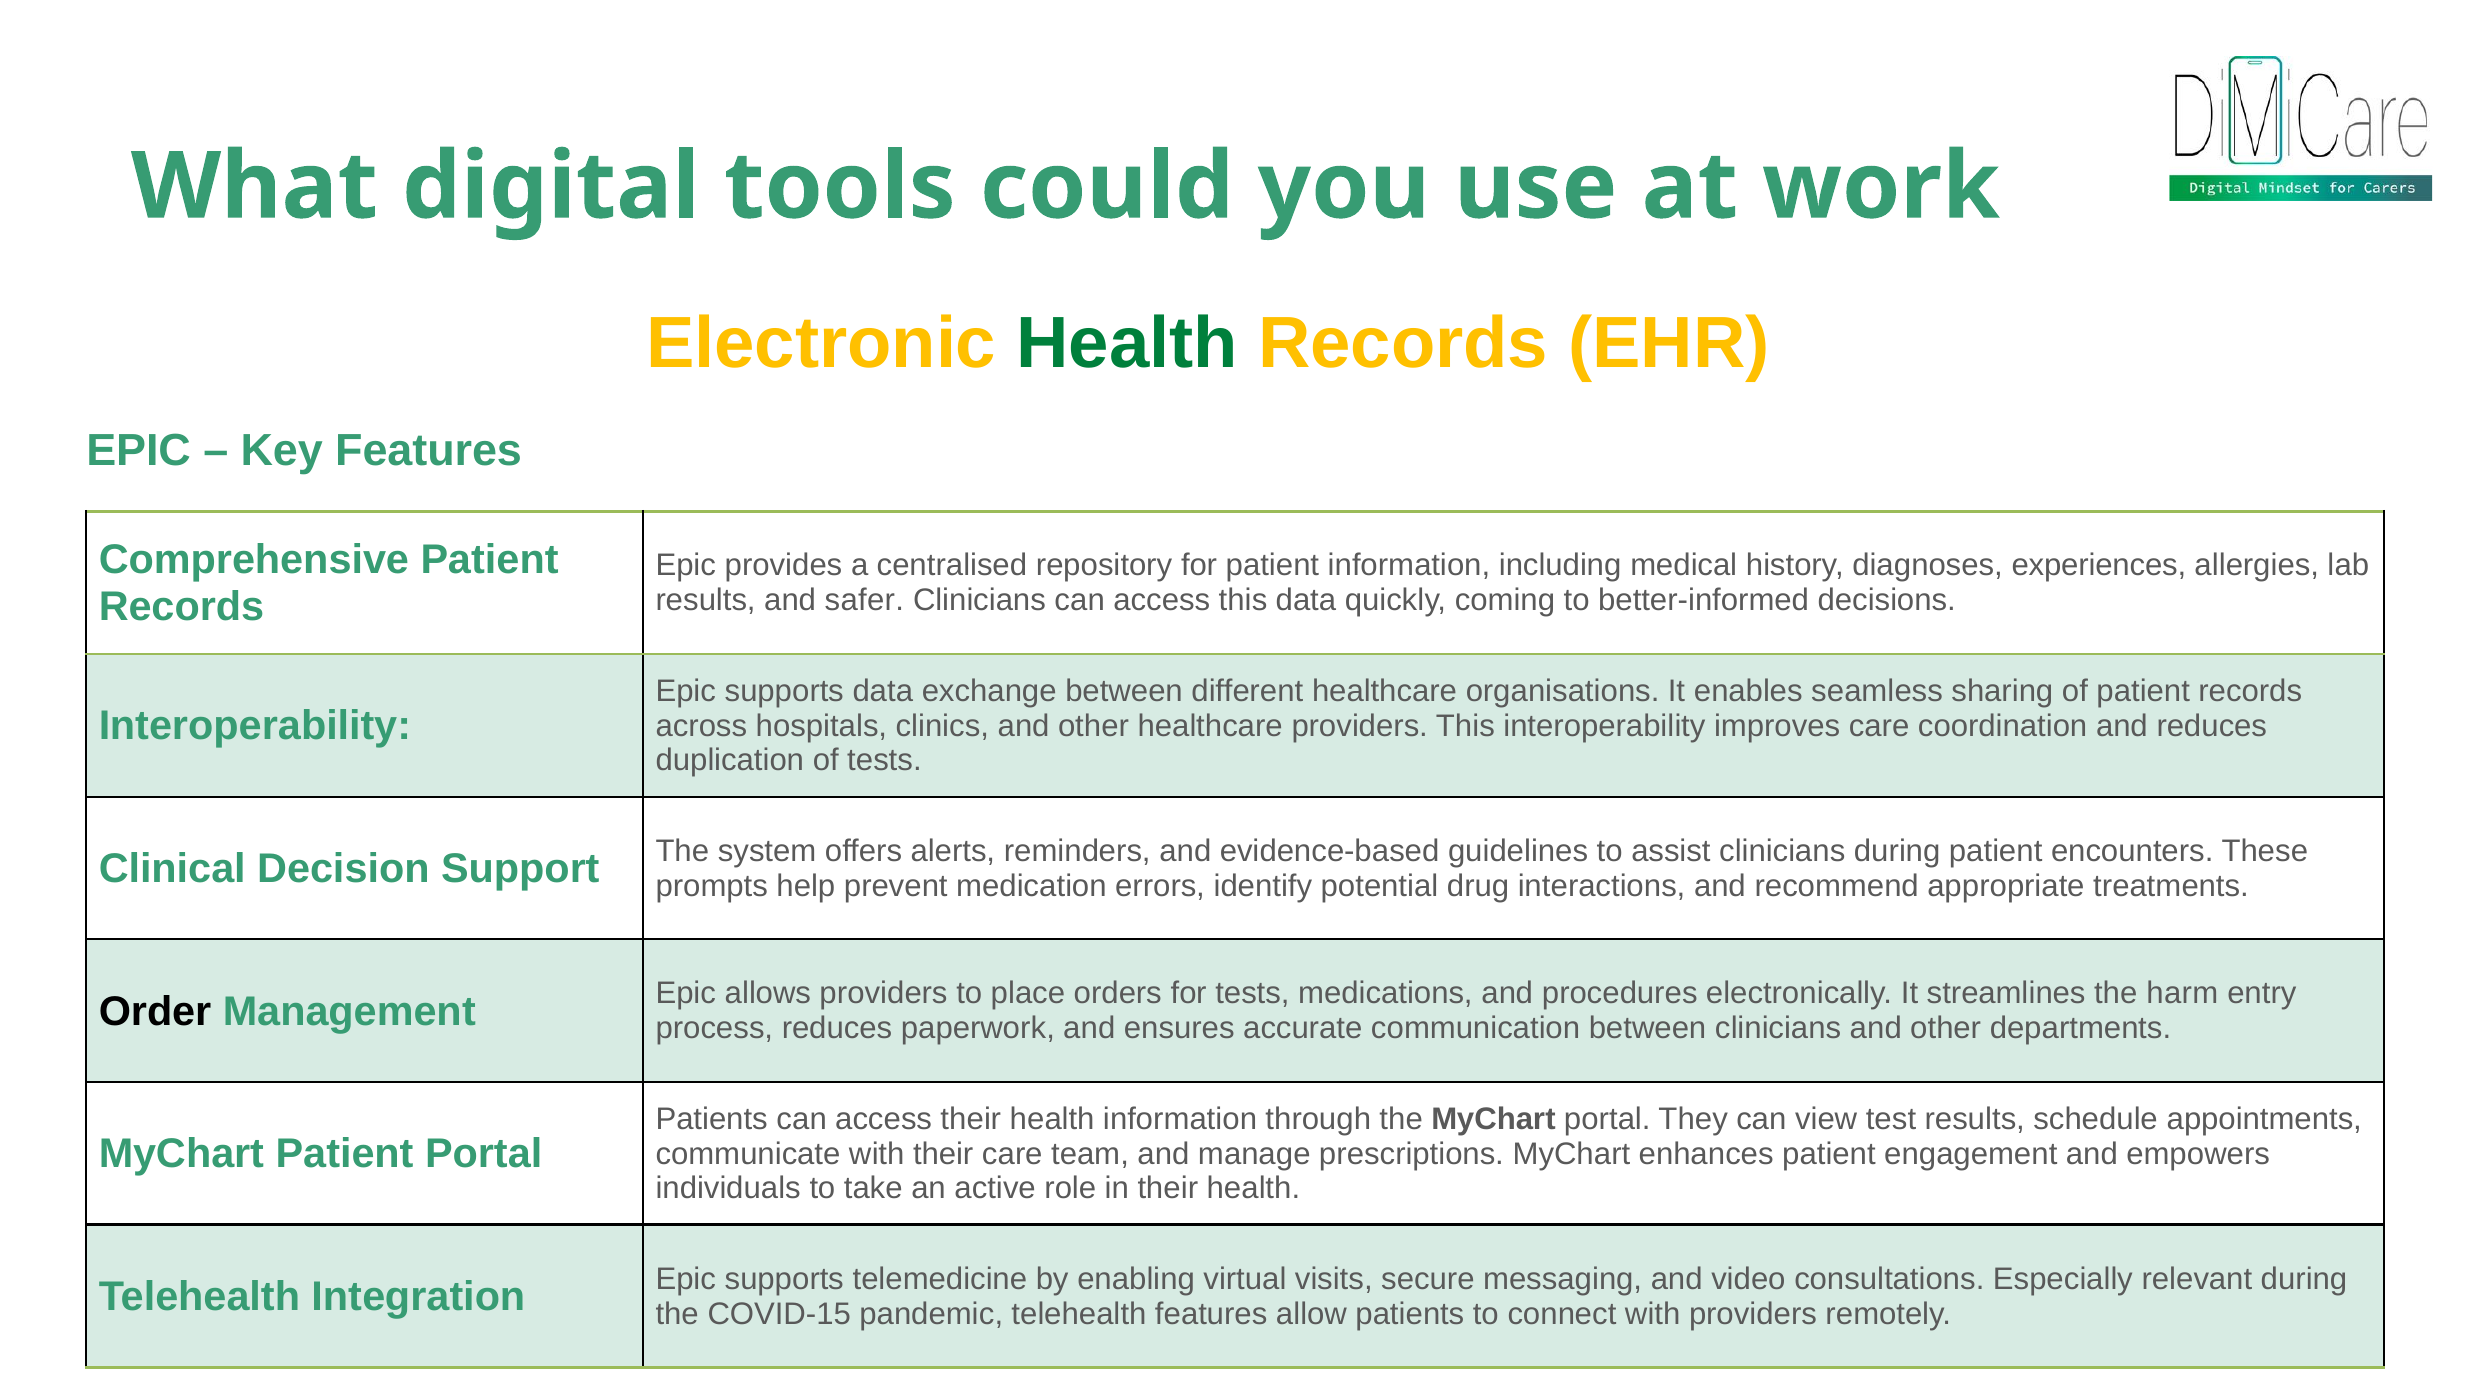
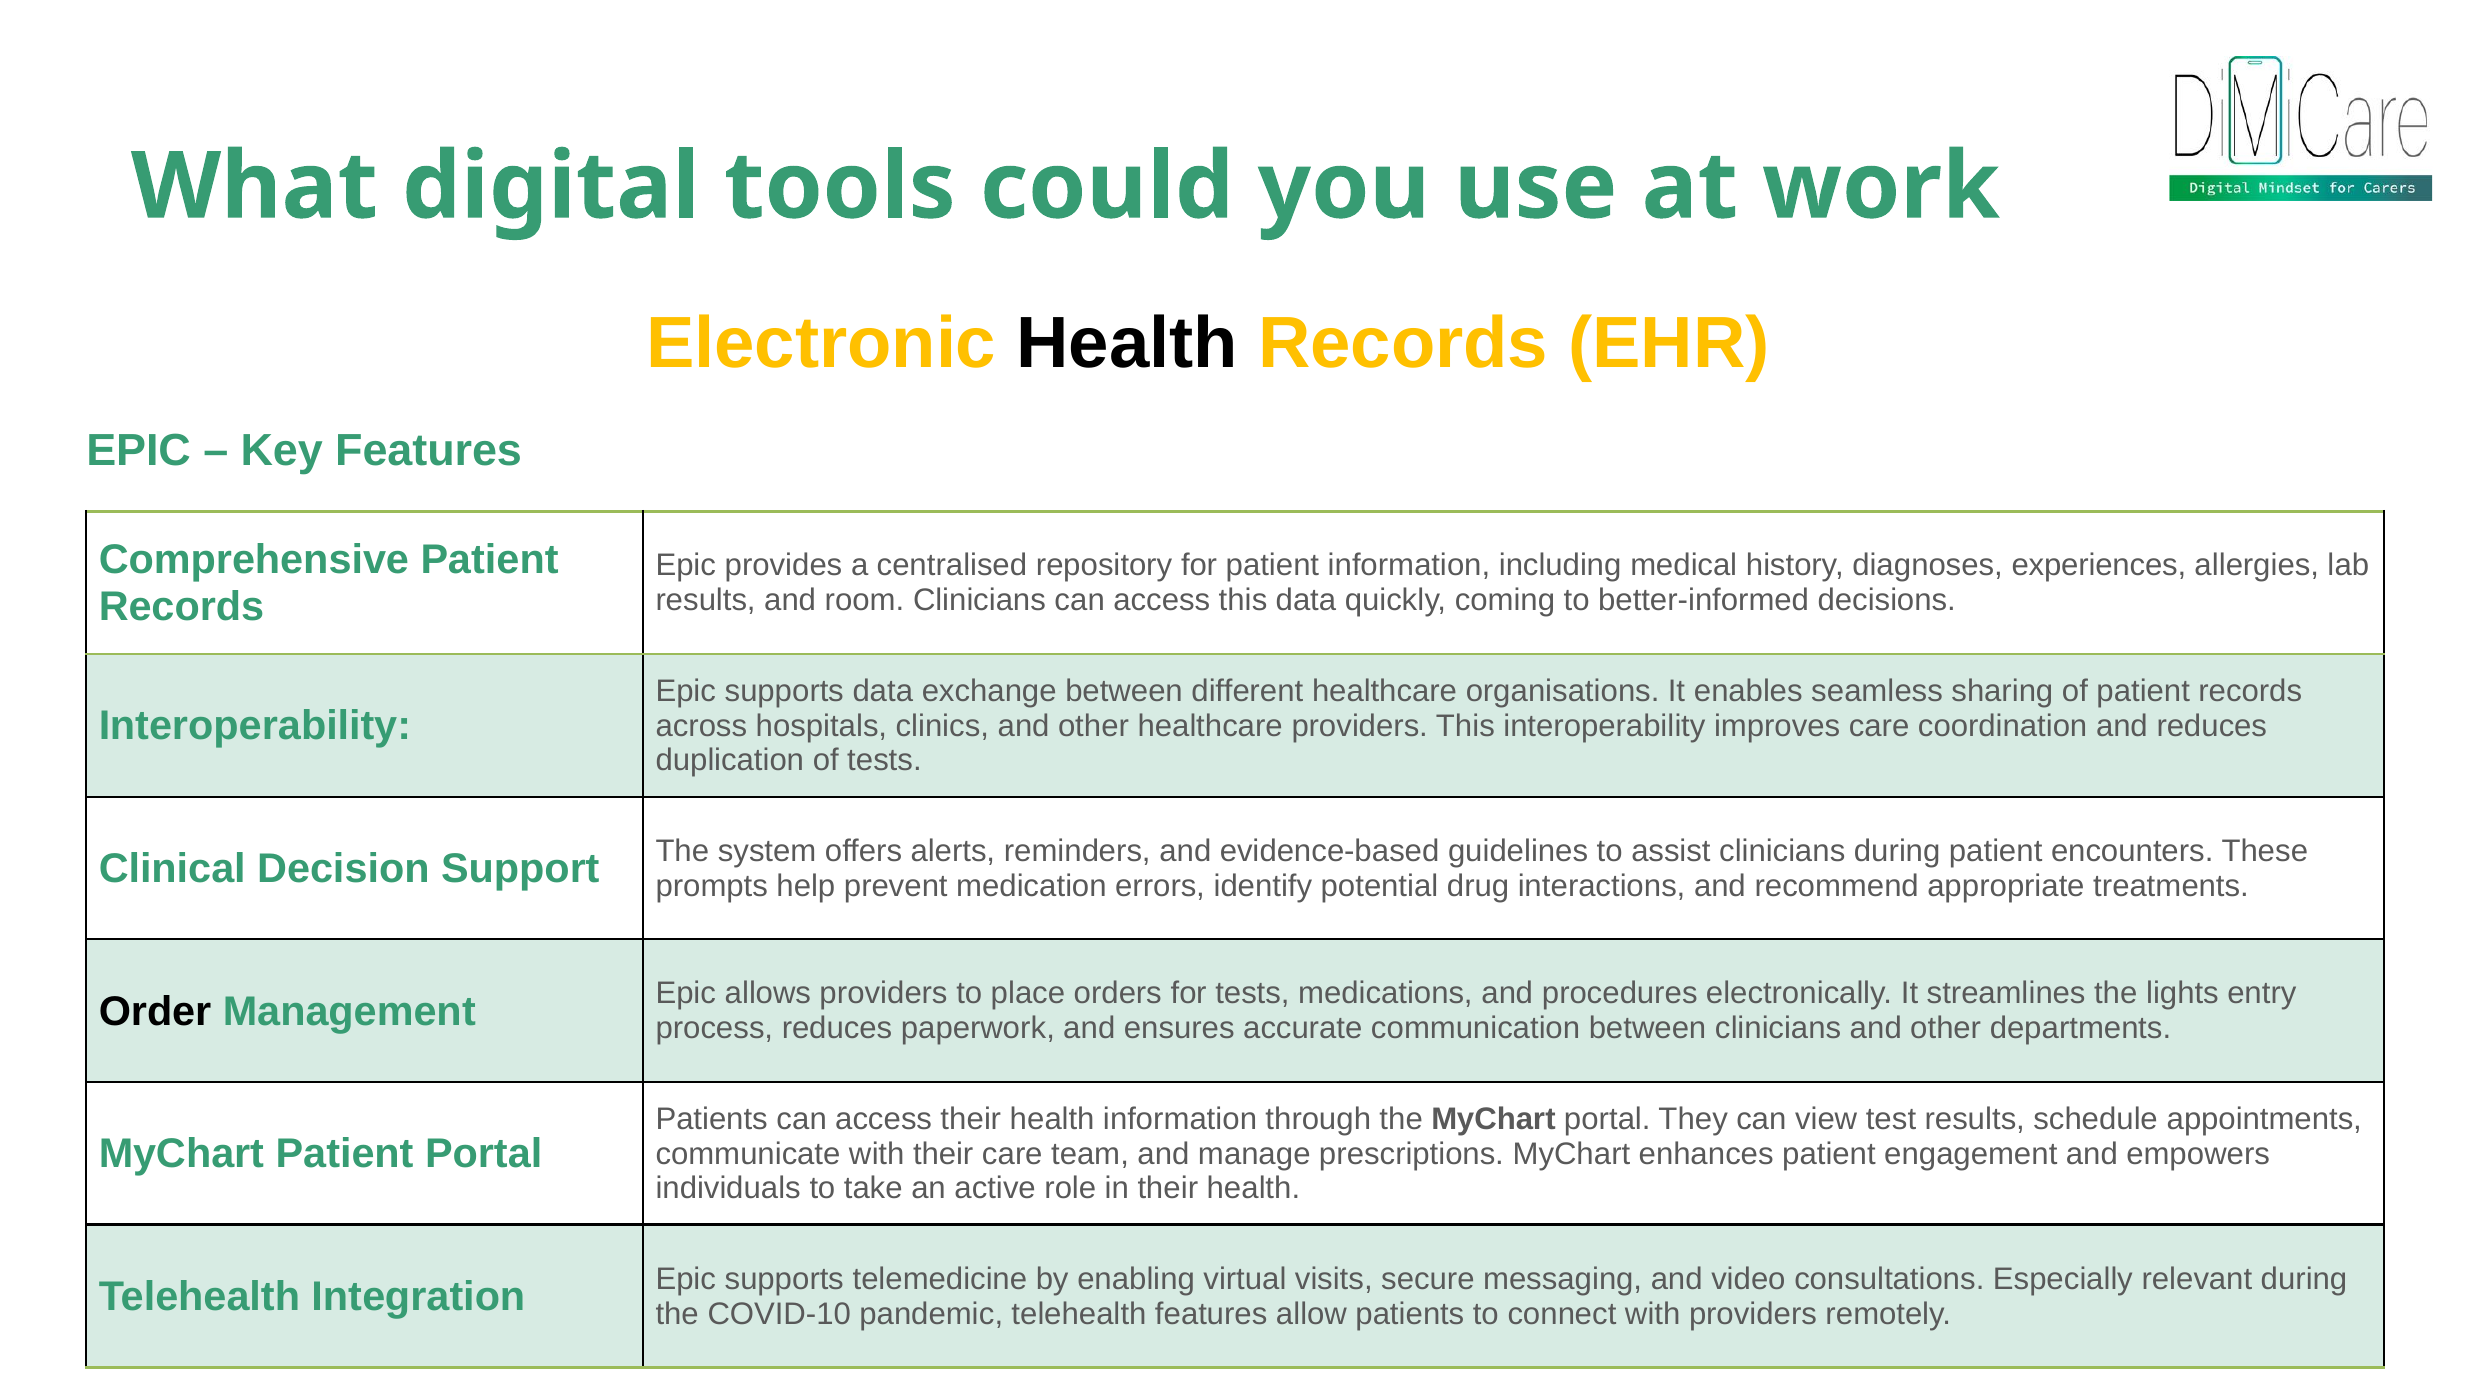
Health at (1127, 343) colour: green -> black
safer: safer -> room
harm: harm -> lights
COVID-15: COVID-15 -> COVID-10
